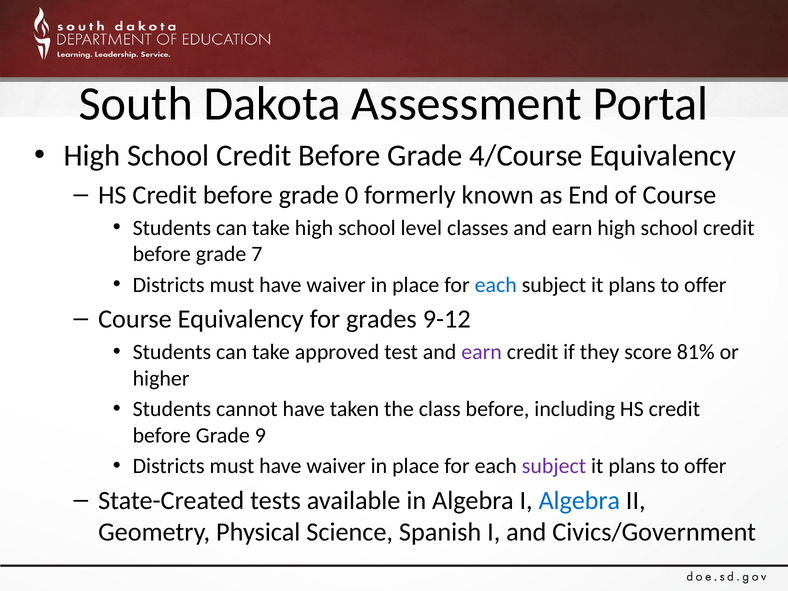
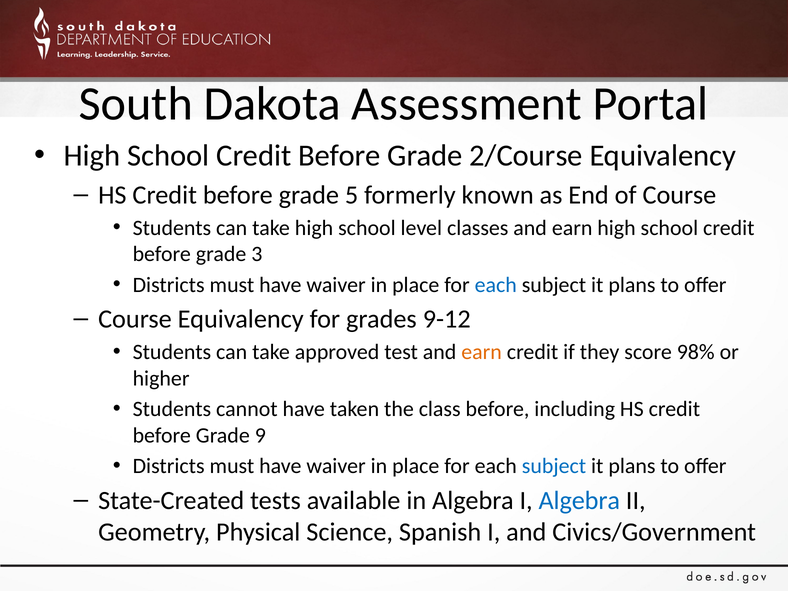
4/Course: 4/Course -> 2/Course
0: 0 -> 5
7: 7 -> 3
earn at (482, 352) colour: purple -> orange
81%: 81% -> 98%
subject at (554, 466) colour: purple -> blue
